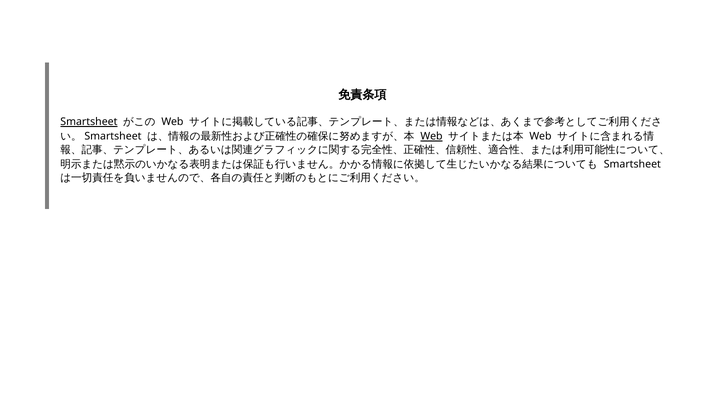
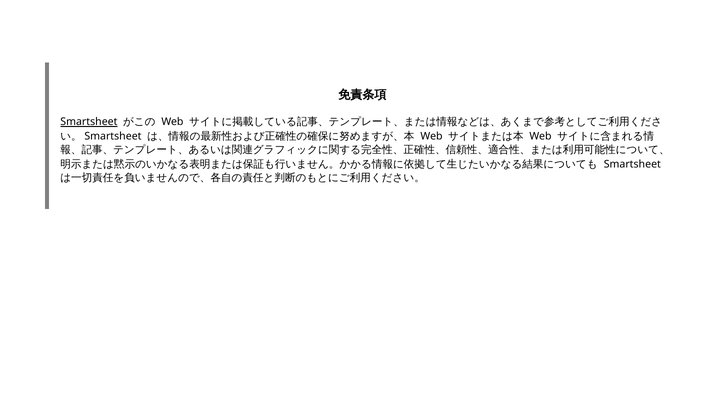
Web at (431, 137) underline: present -> none
